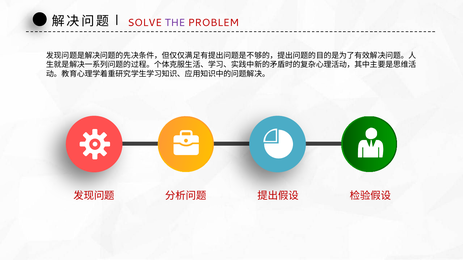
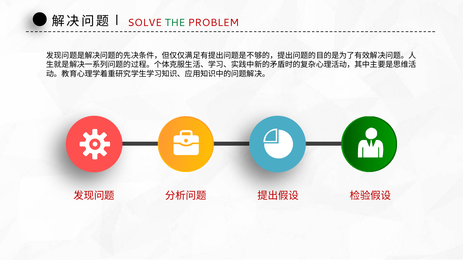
THE colour: purple -> green
